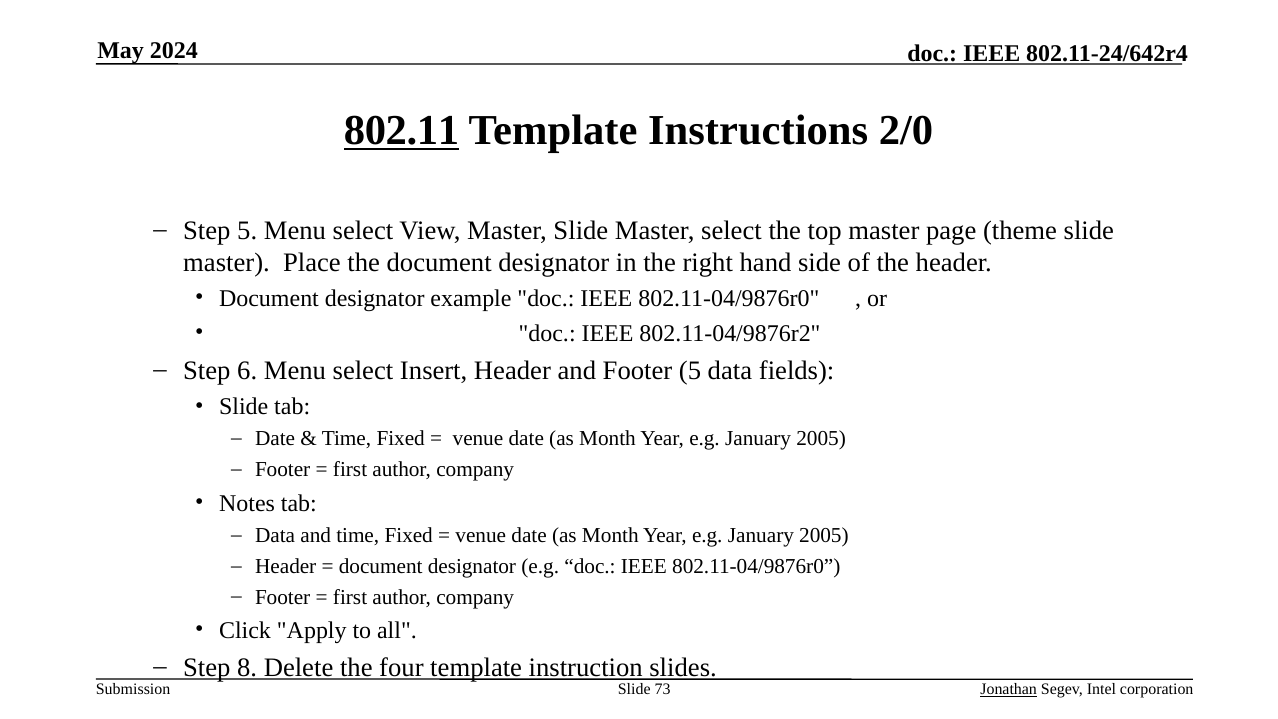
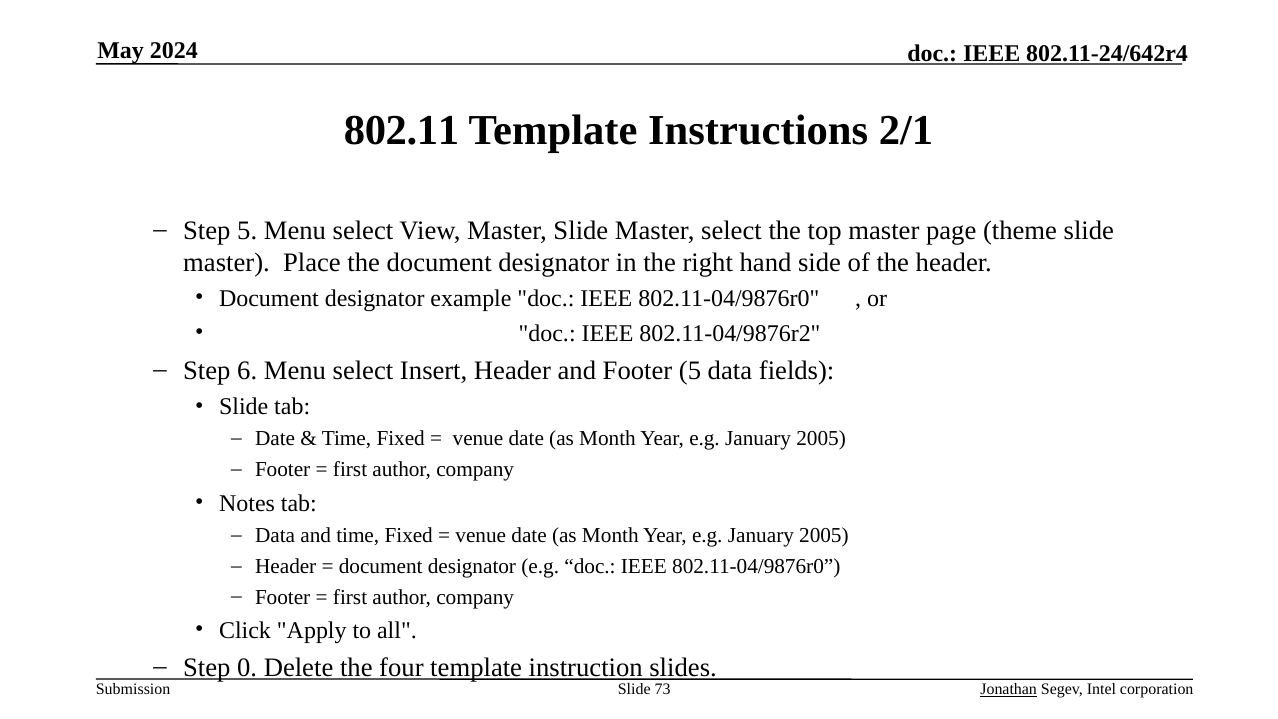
802.11 underline: present -> none
2/0: 2/0 -> 2/1
8: 8 -> 0
